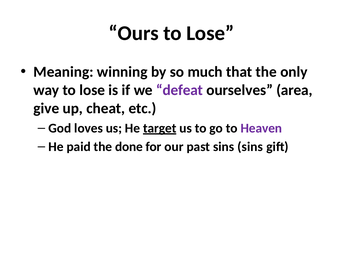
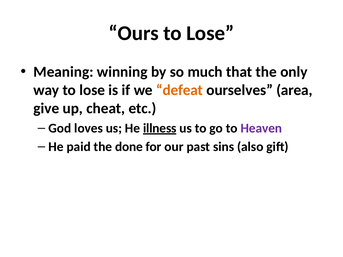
defeat colour: purple -> orange
target: target -> illness
sins sins: sins -> also
